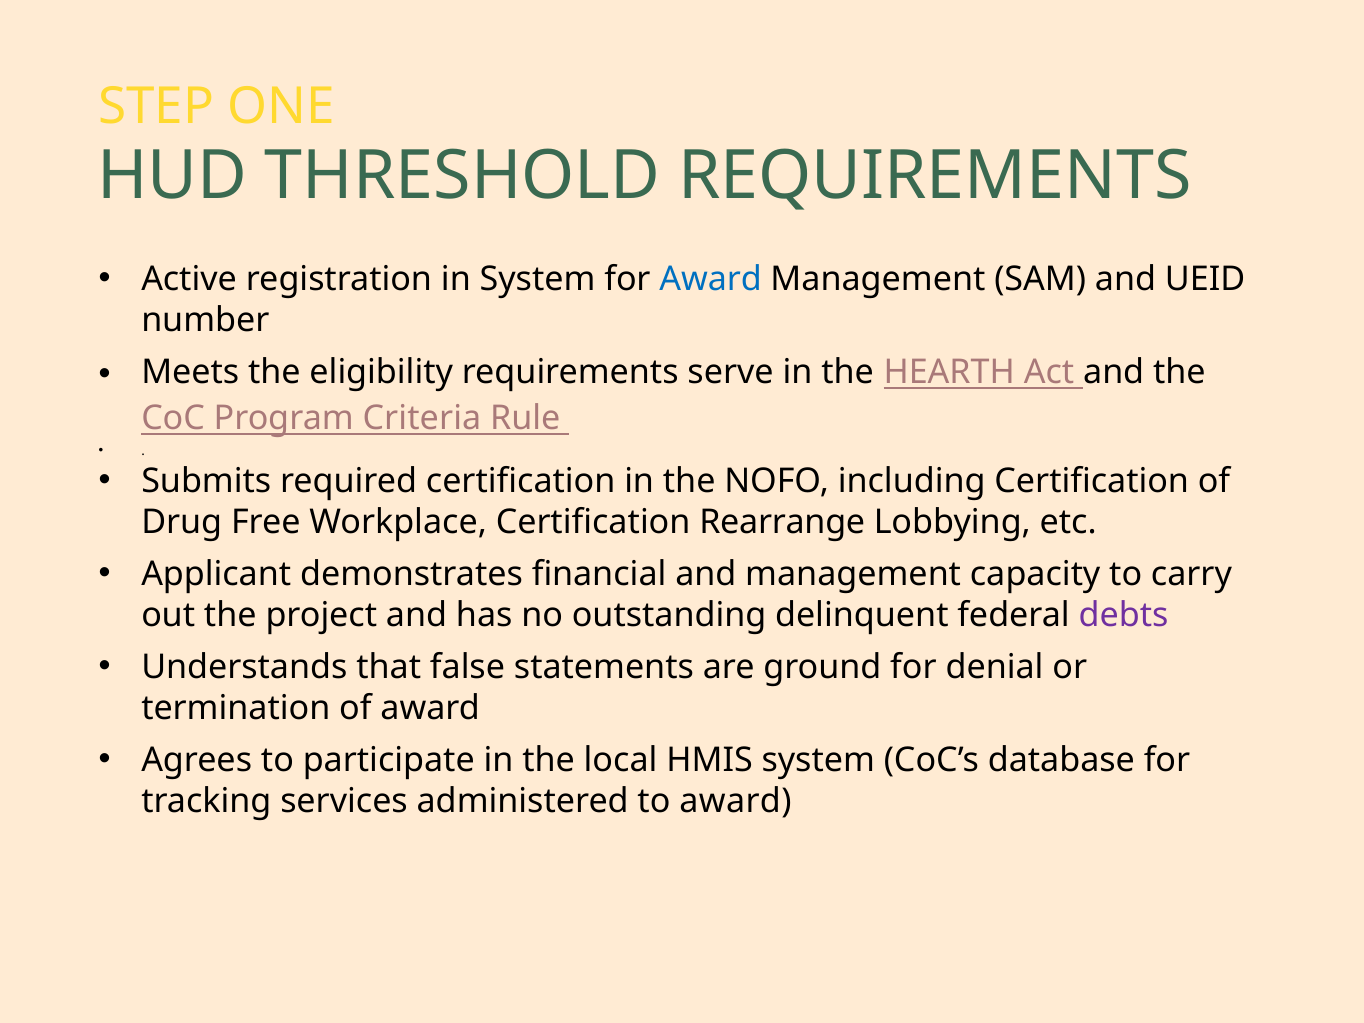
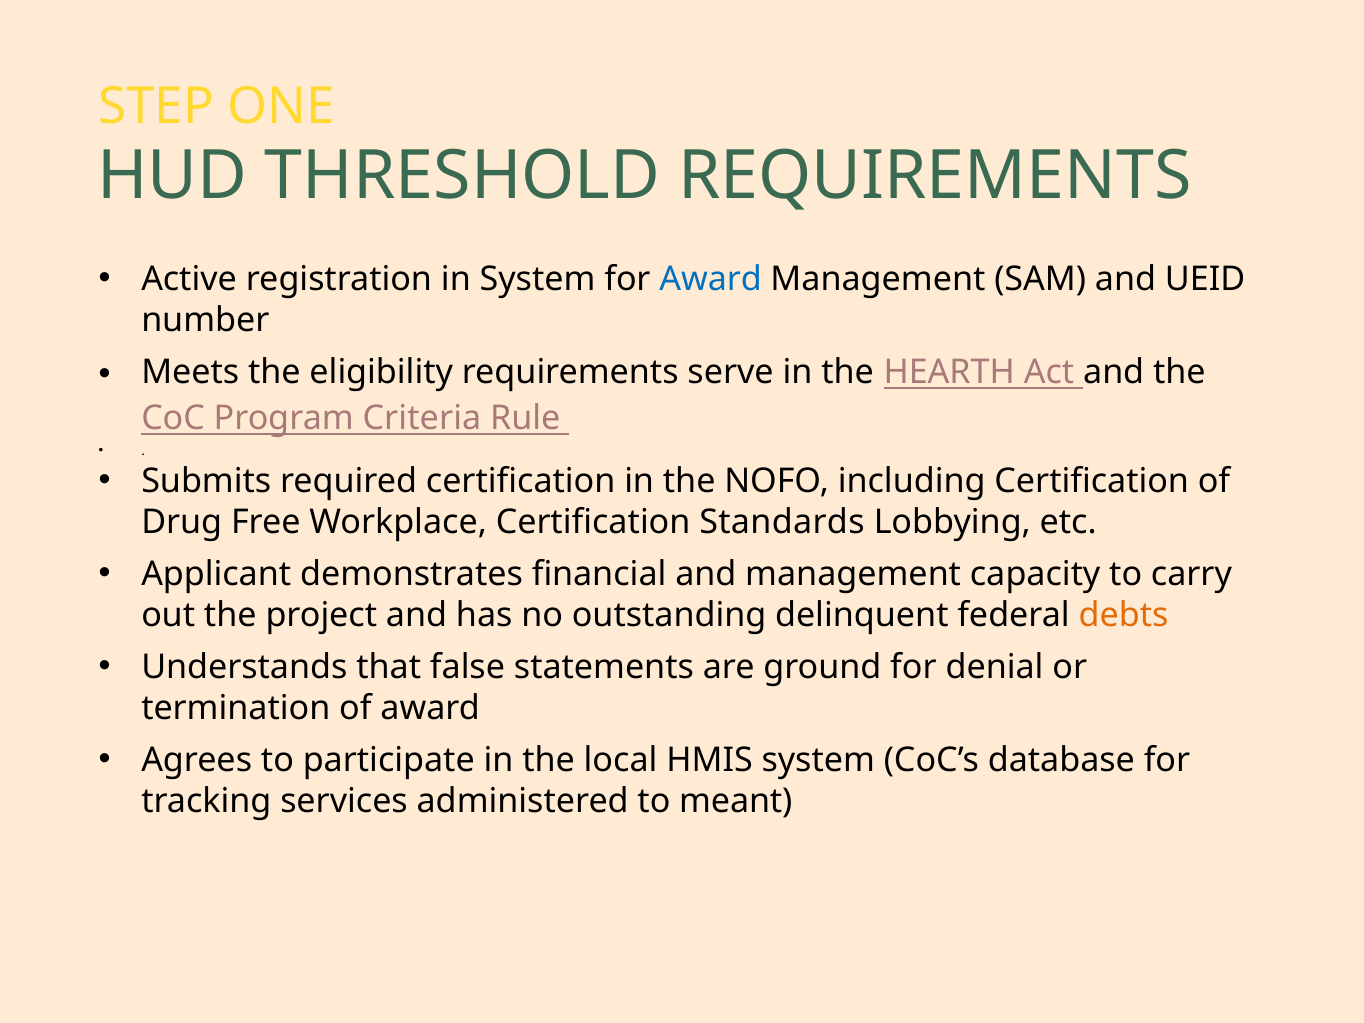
Rearrange: Rearrange -> Standards
debts colour: purple -> orange
to award: award -> meant
